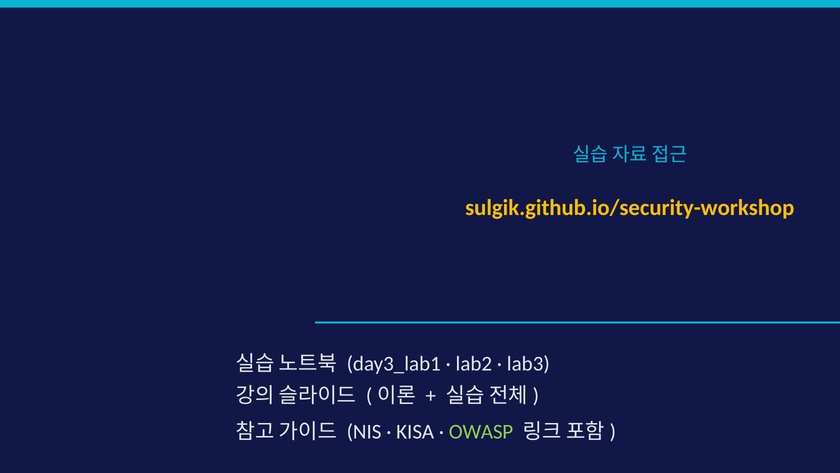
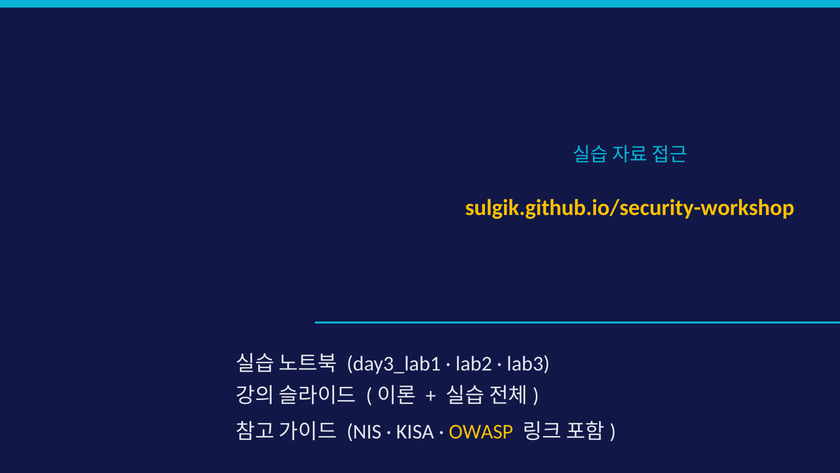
OWASP colour: light green -> yellow
